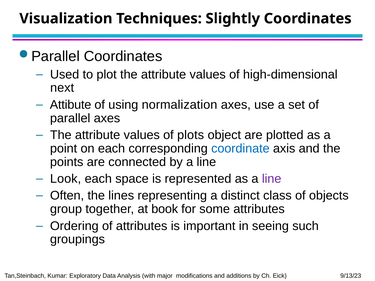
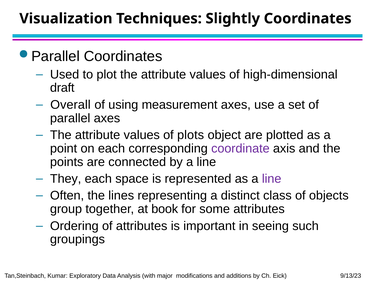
next: next -> draft
Attibute: Attibute -> Overall
normalization: normalization -> measurement
coordinate colour: blue -> purple
Look: Look -> They
